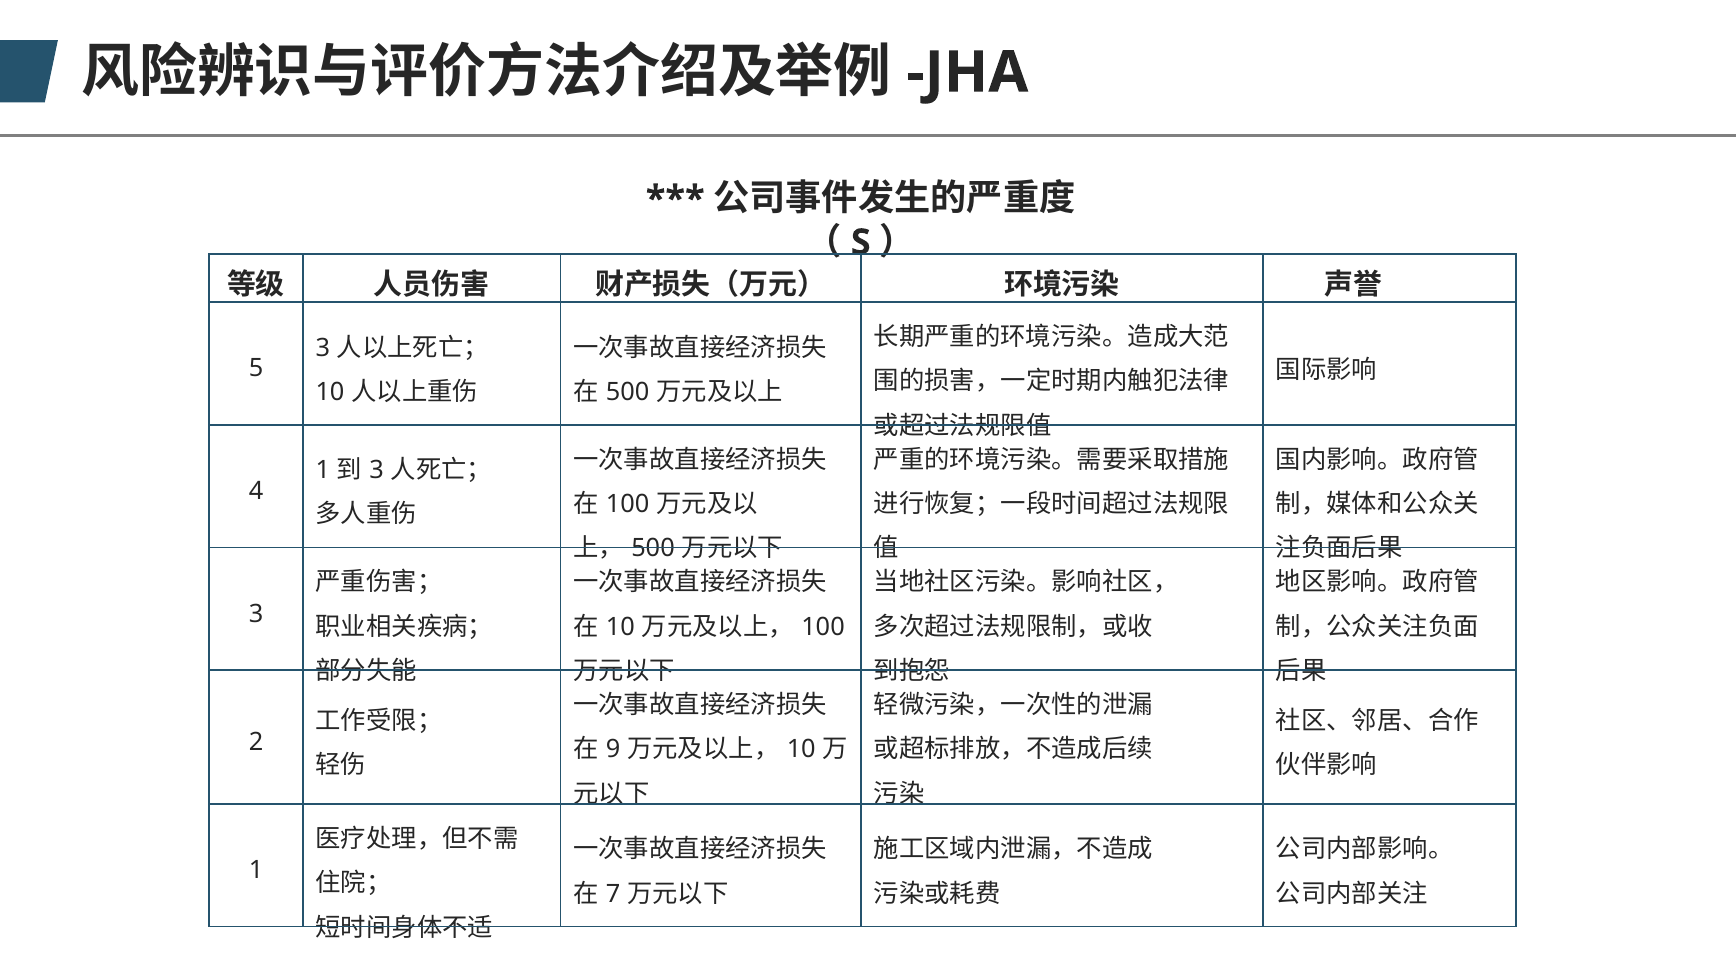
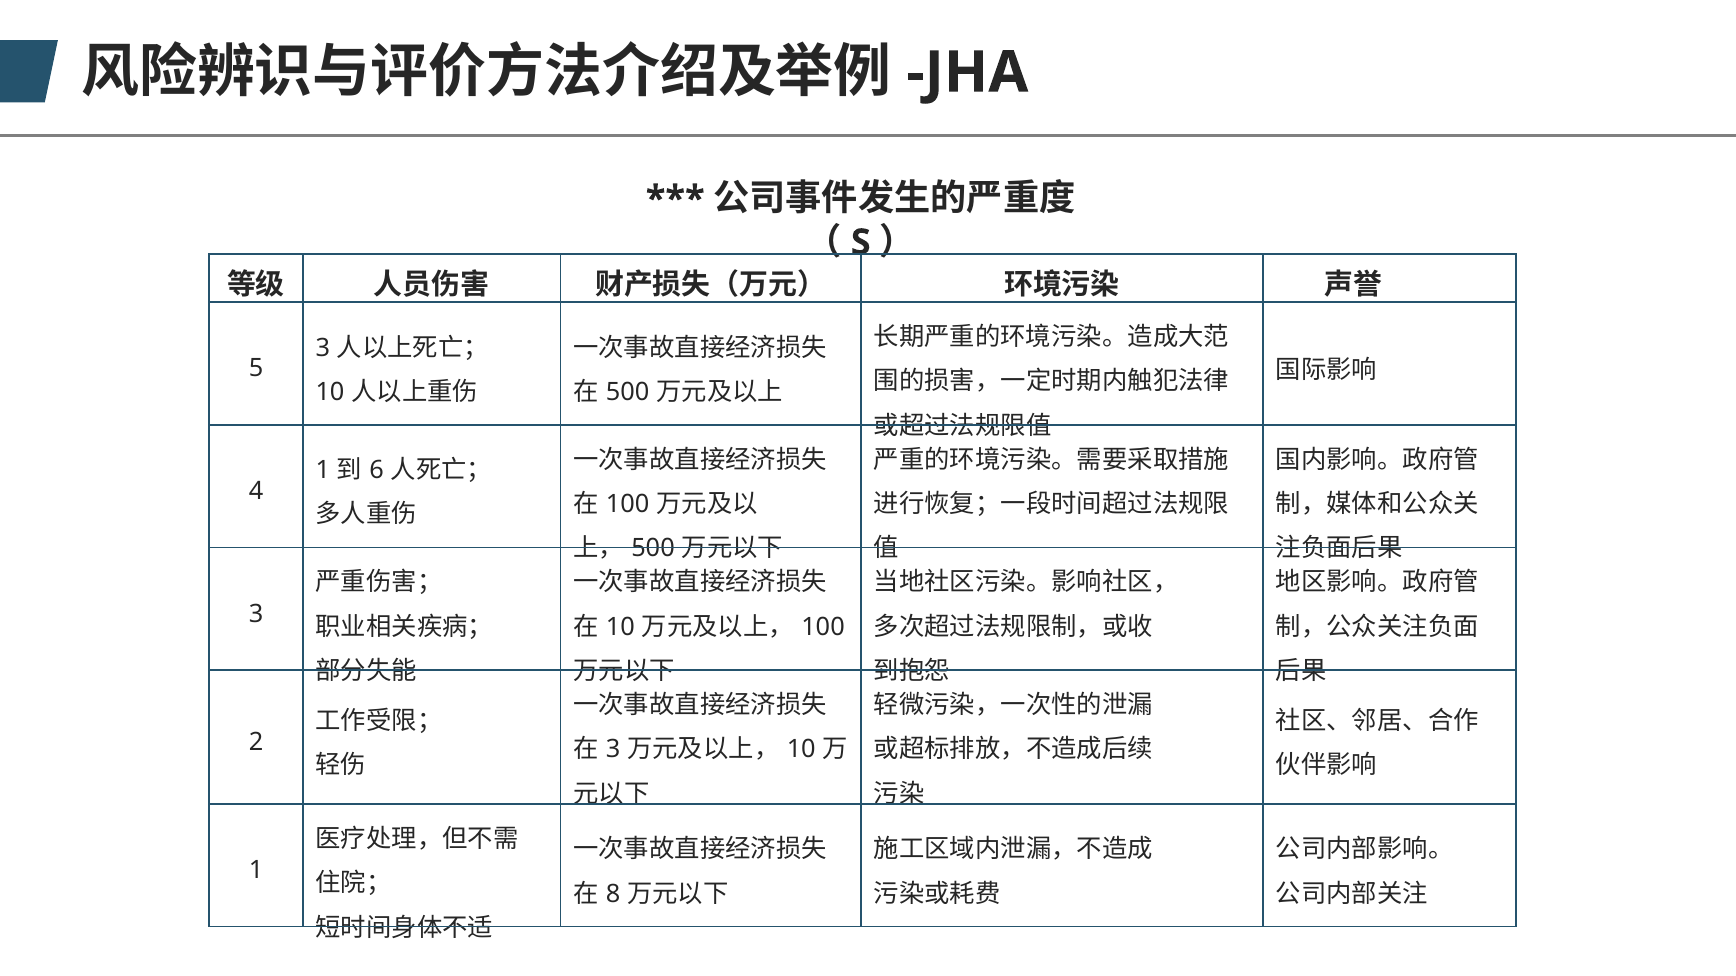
3 at (377, 471): 3 -> 6
9 at (613, 750): 9 -> 3
7: 7 -> 8
